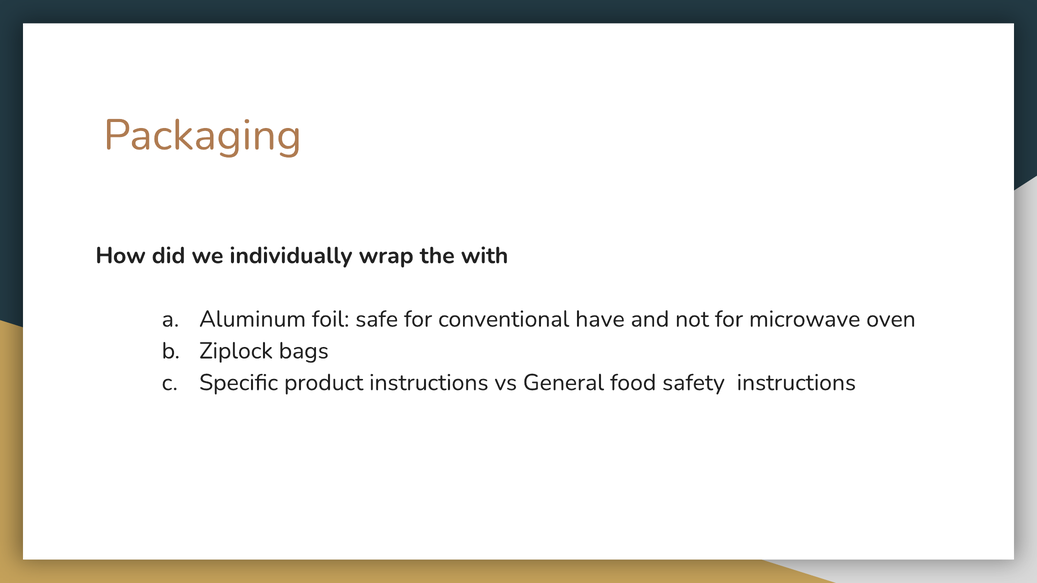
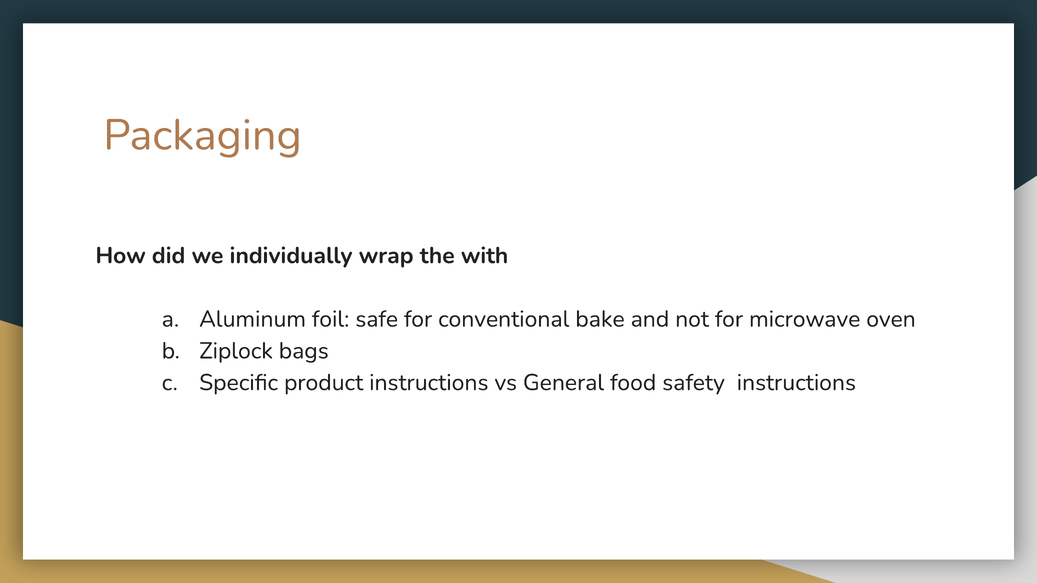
have: have -> bake
